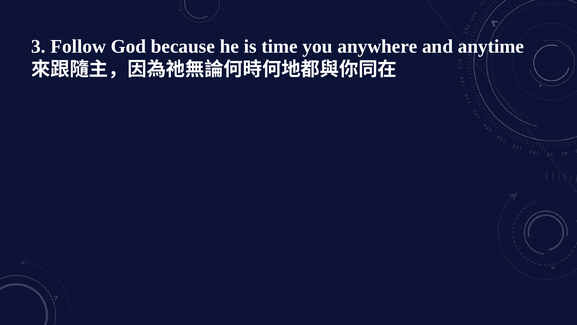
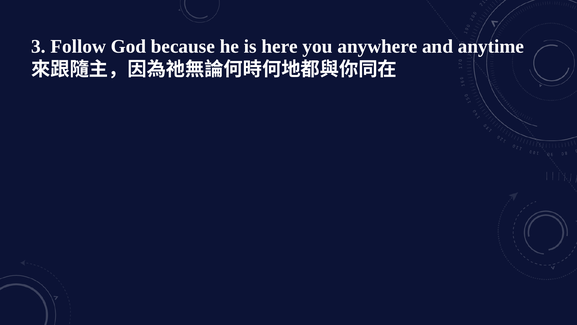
time: time -> here
